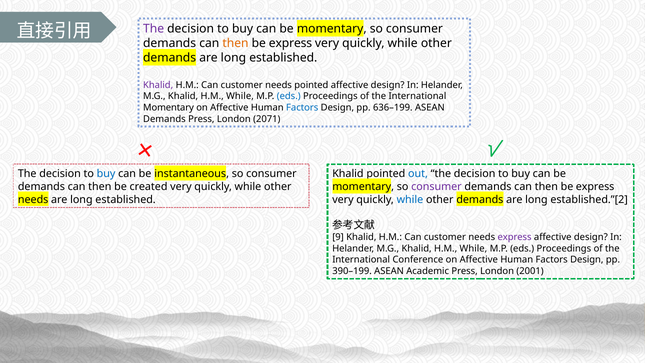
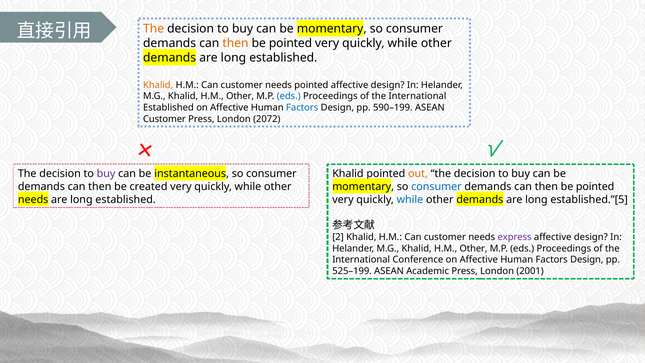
The at (154, 29) colour: purple -> orange
express at (291, 43): express -> pointed
Khalid at (158, 85) colour: purple -> orange
While at (240, 96): While -> Other
Momentary at (168, 108): Momentary -> Established
636–199: 636–199 -> 590–199
Demands at (164, 119): Demands -> Customer
2071: 2071 -> 2072
buy at (106, 174) colour: blue -> purple
out colour: blue -> orange
consumer at (436, 186) colour: purple -> blue
express at (595, 186): express -> pointed
established.”[2: established.”[2 -> established.”[5
9: 9 -> 2
While at (473, 248): While -> Other
390–199: 390–199 -> 525–199
